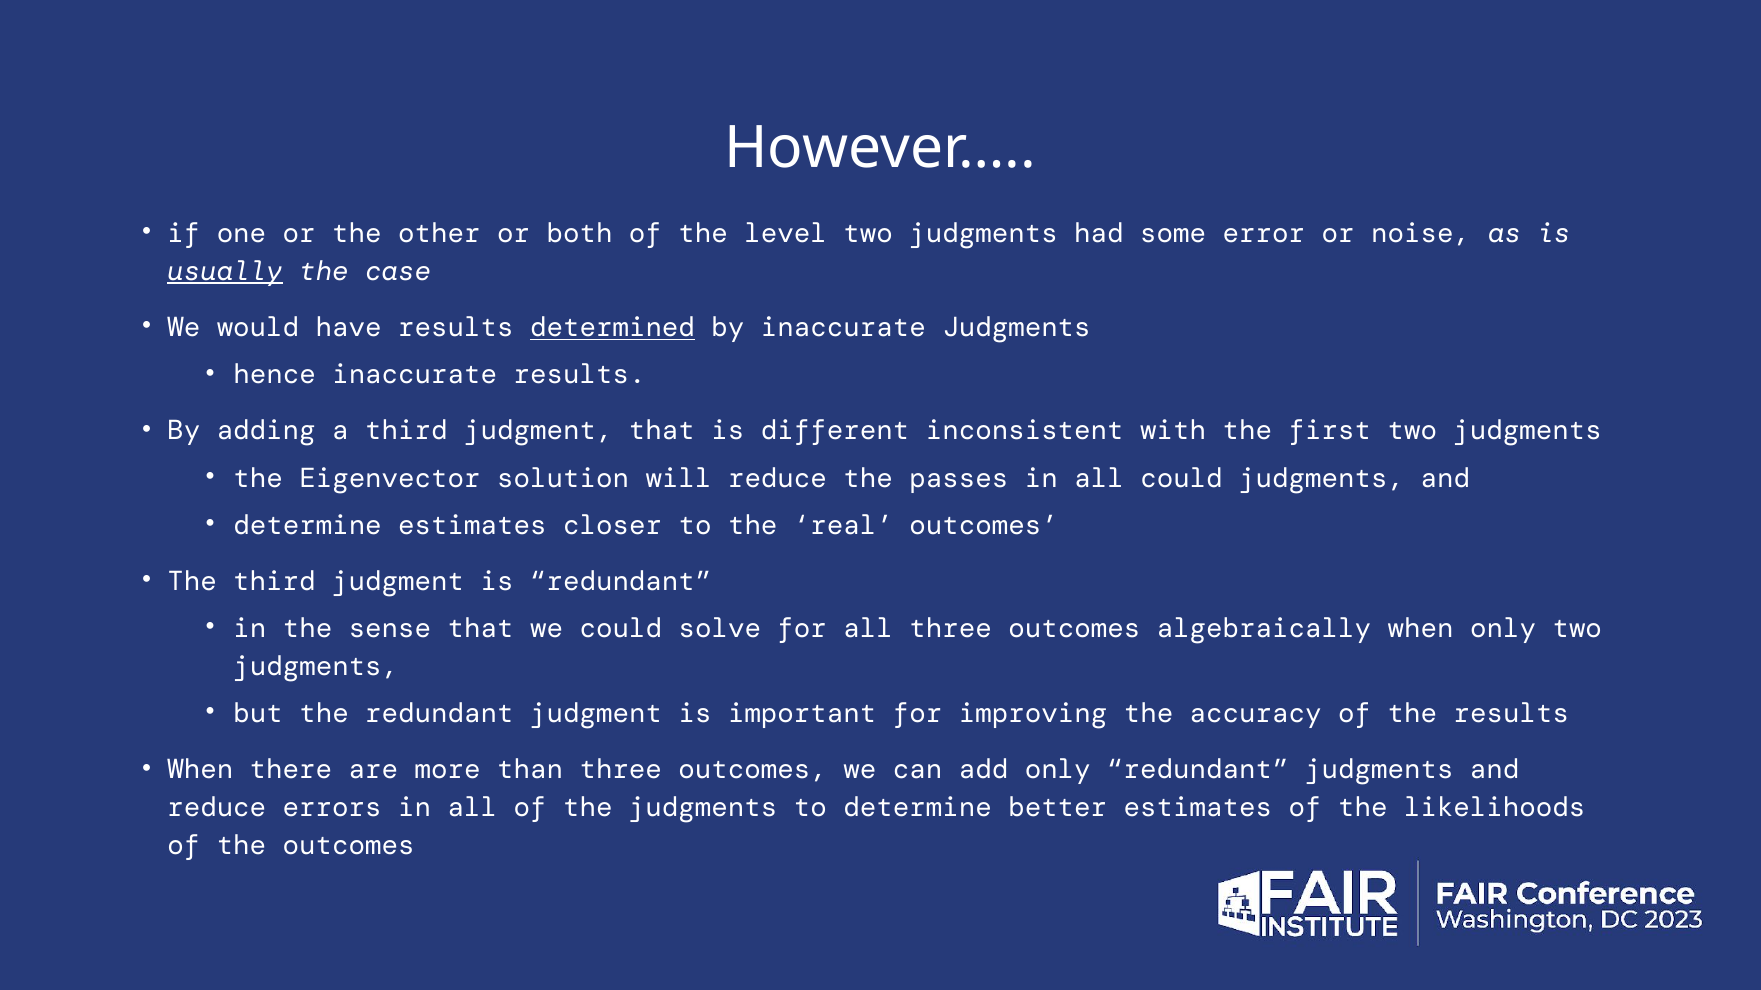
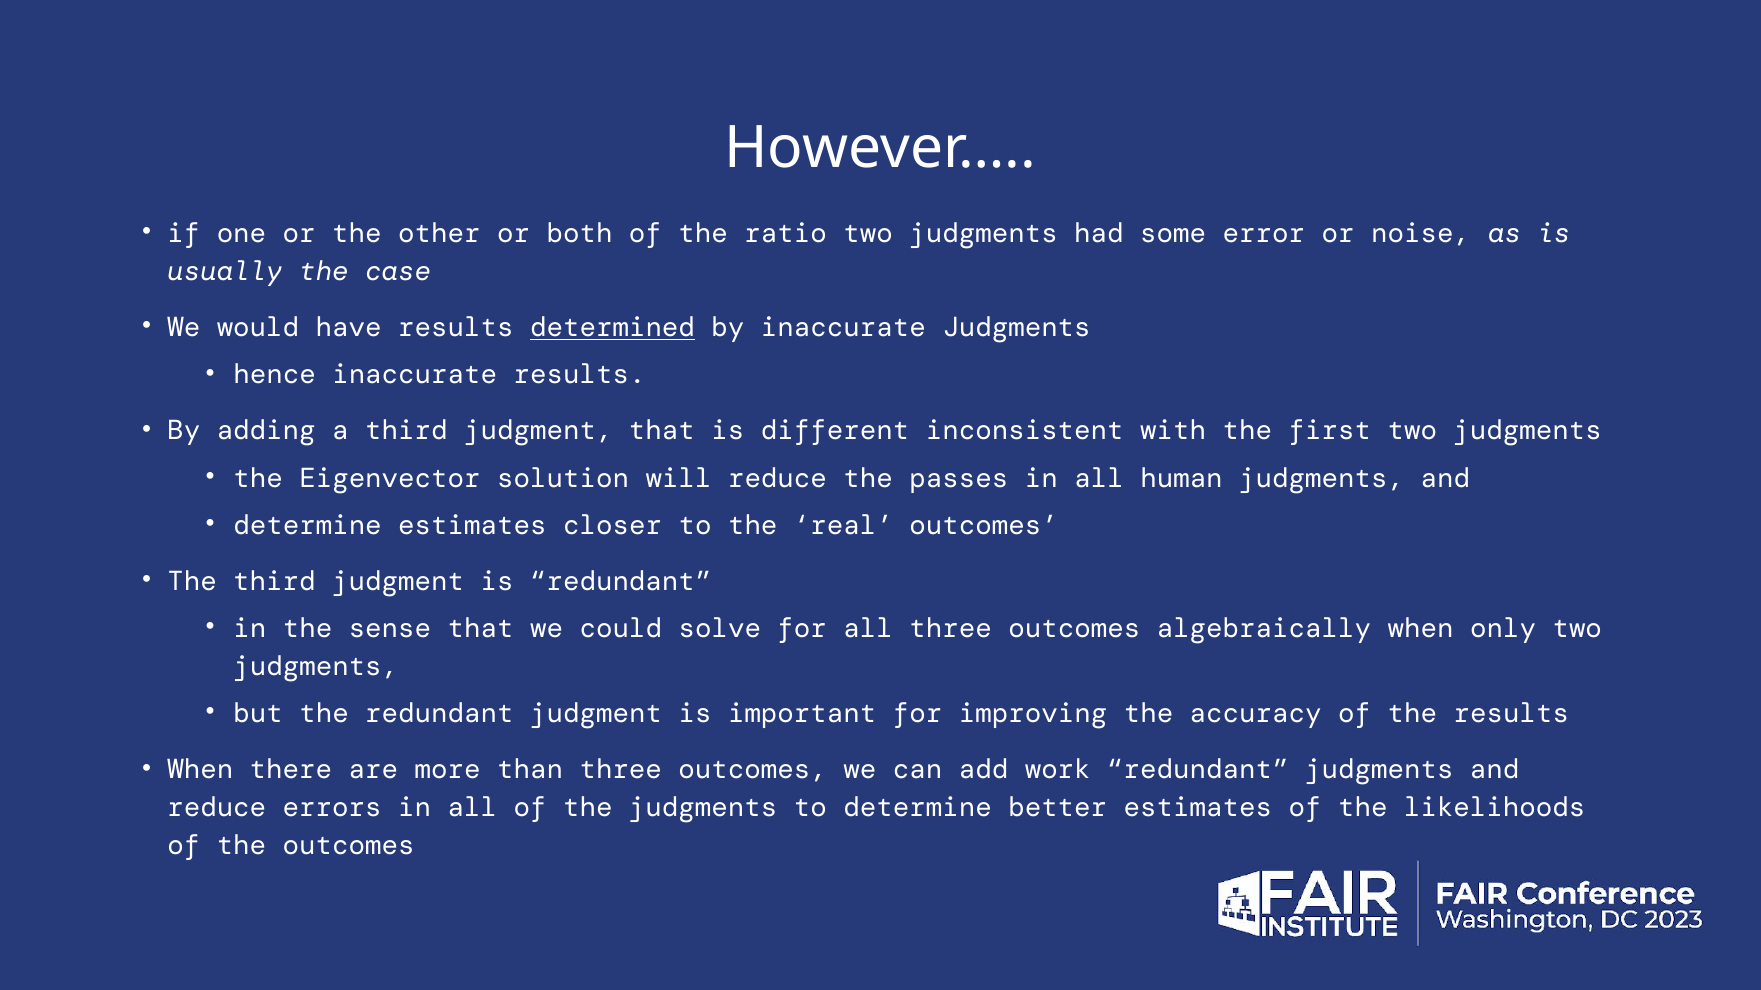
level: level -> ratio
usually underline: present -> none
all could: could -> human
add only: only -> work
